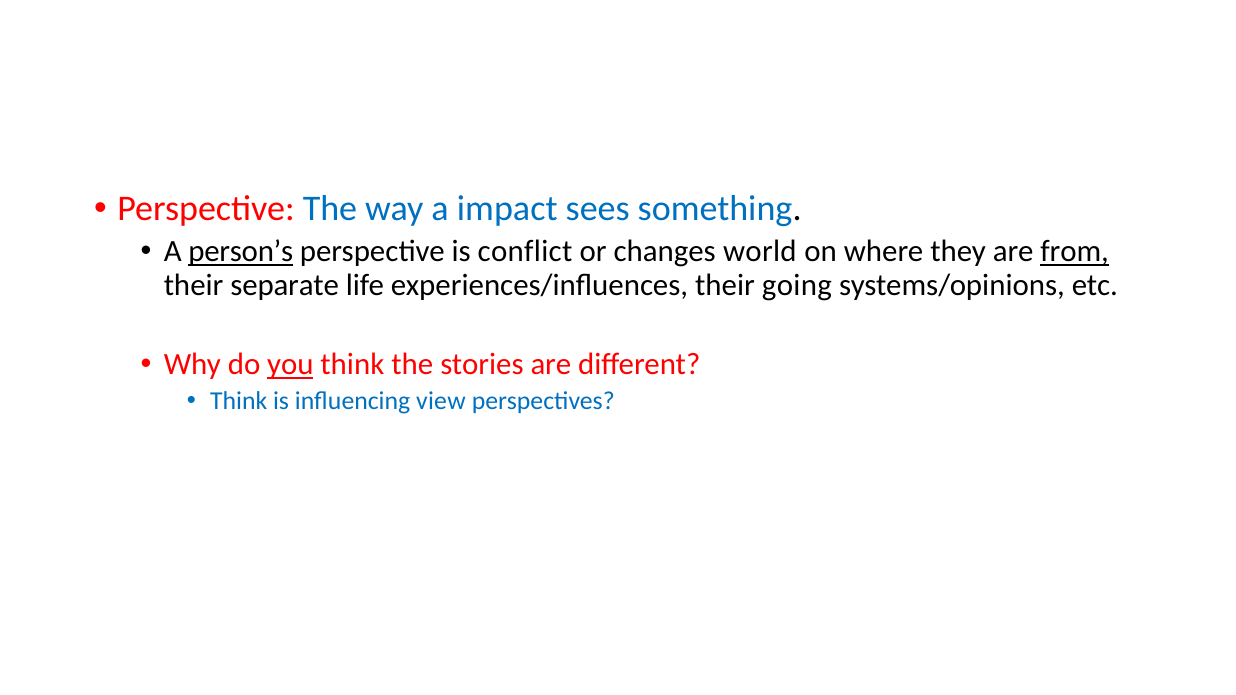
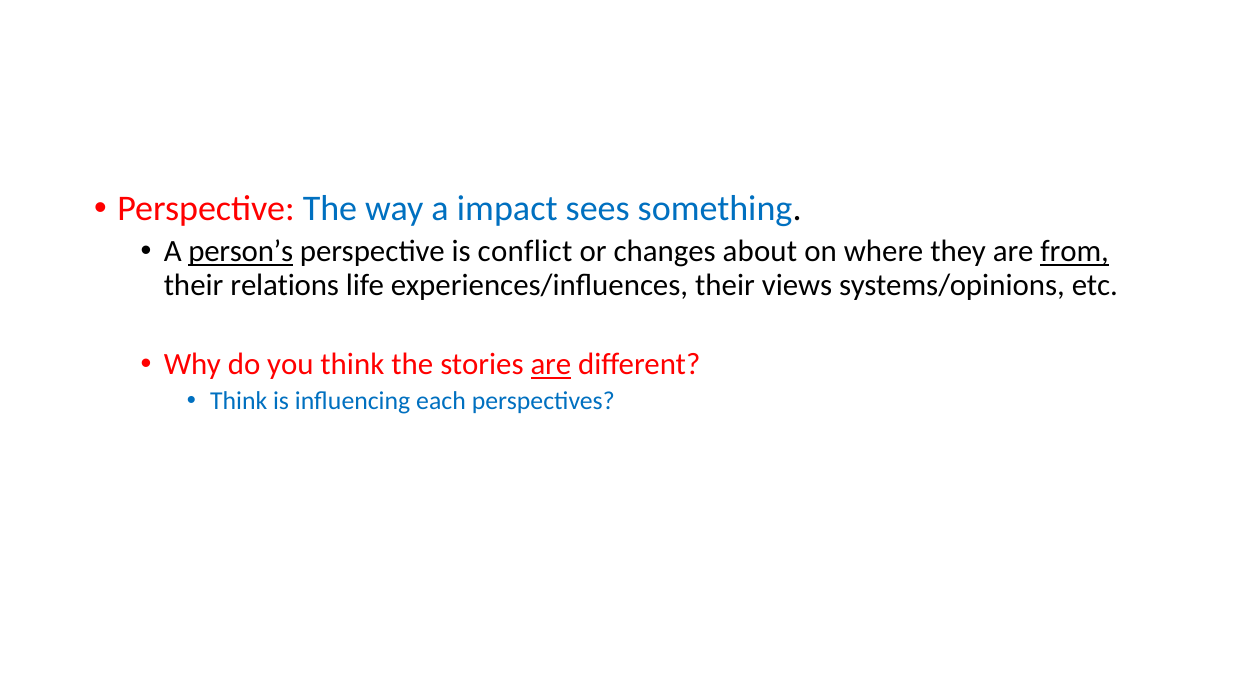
world: world -> about
separate: separate -> relations
going: going -> views
you underline: present -> none
are at (551, 365) underline: none -> present
view: view -> each
